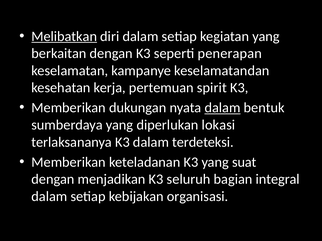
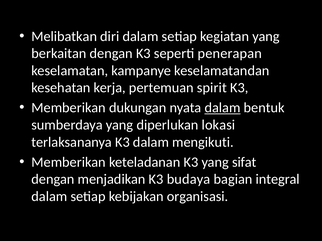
Melibatkan underline: present -> none
terdeteksi: terdeteksi -> mengikuti
suat: suat -> sifat
seluruh: seluruh -> budaya
